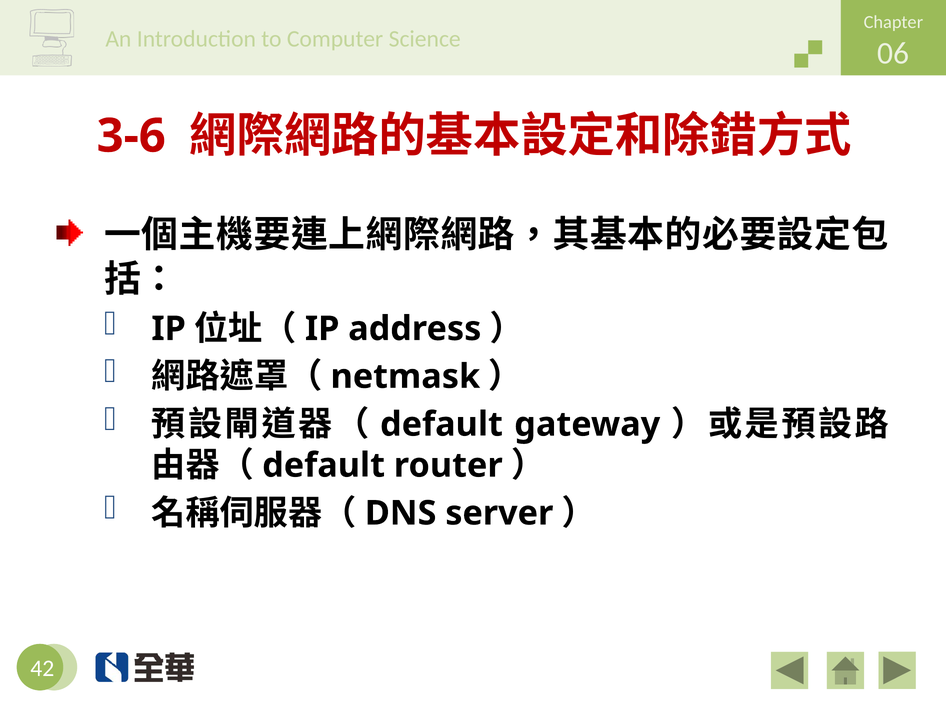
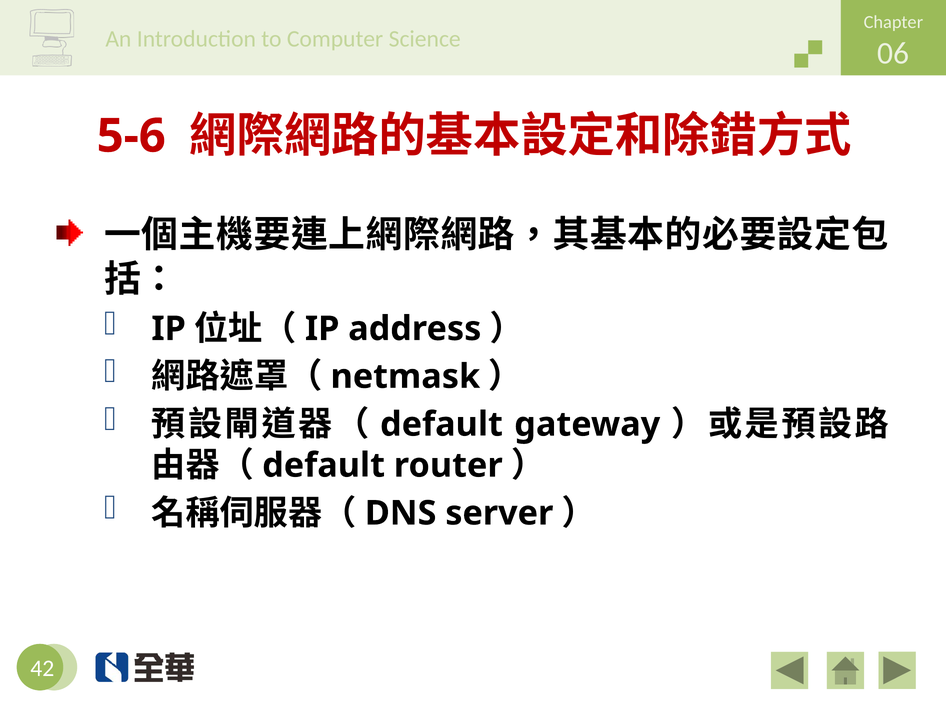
3-6: 3-6 -> 5-6
